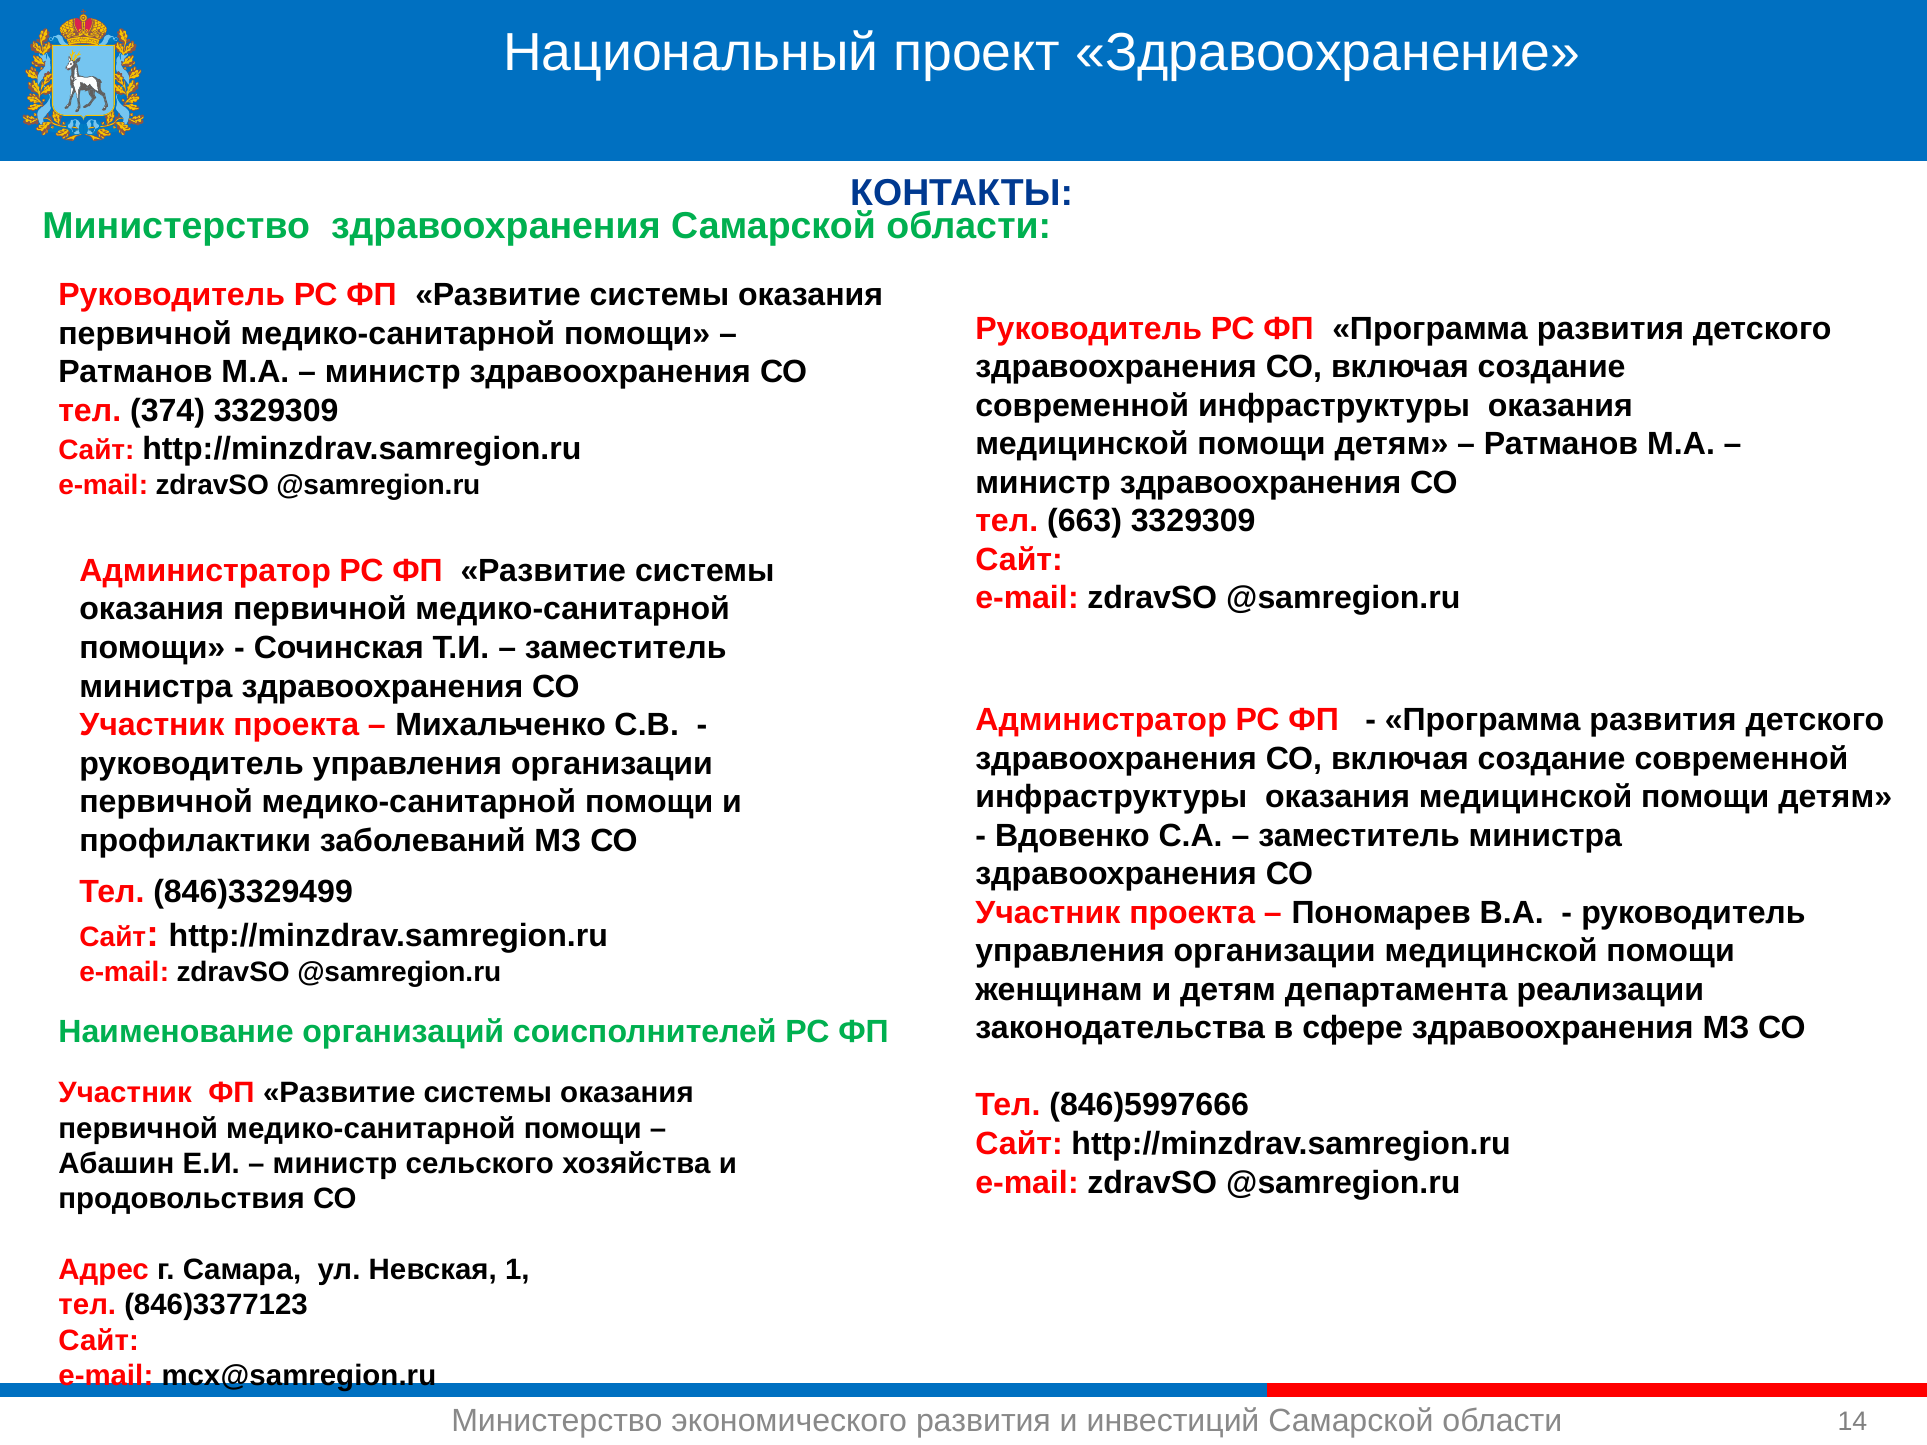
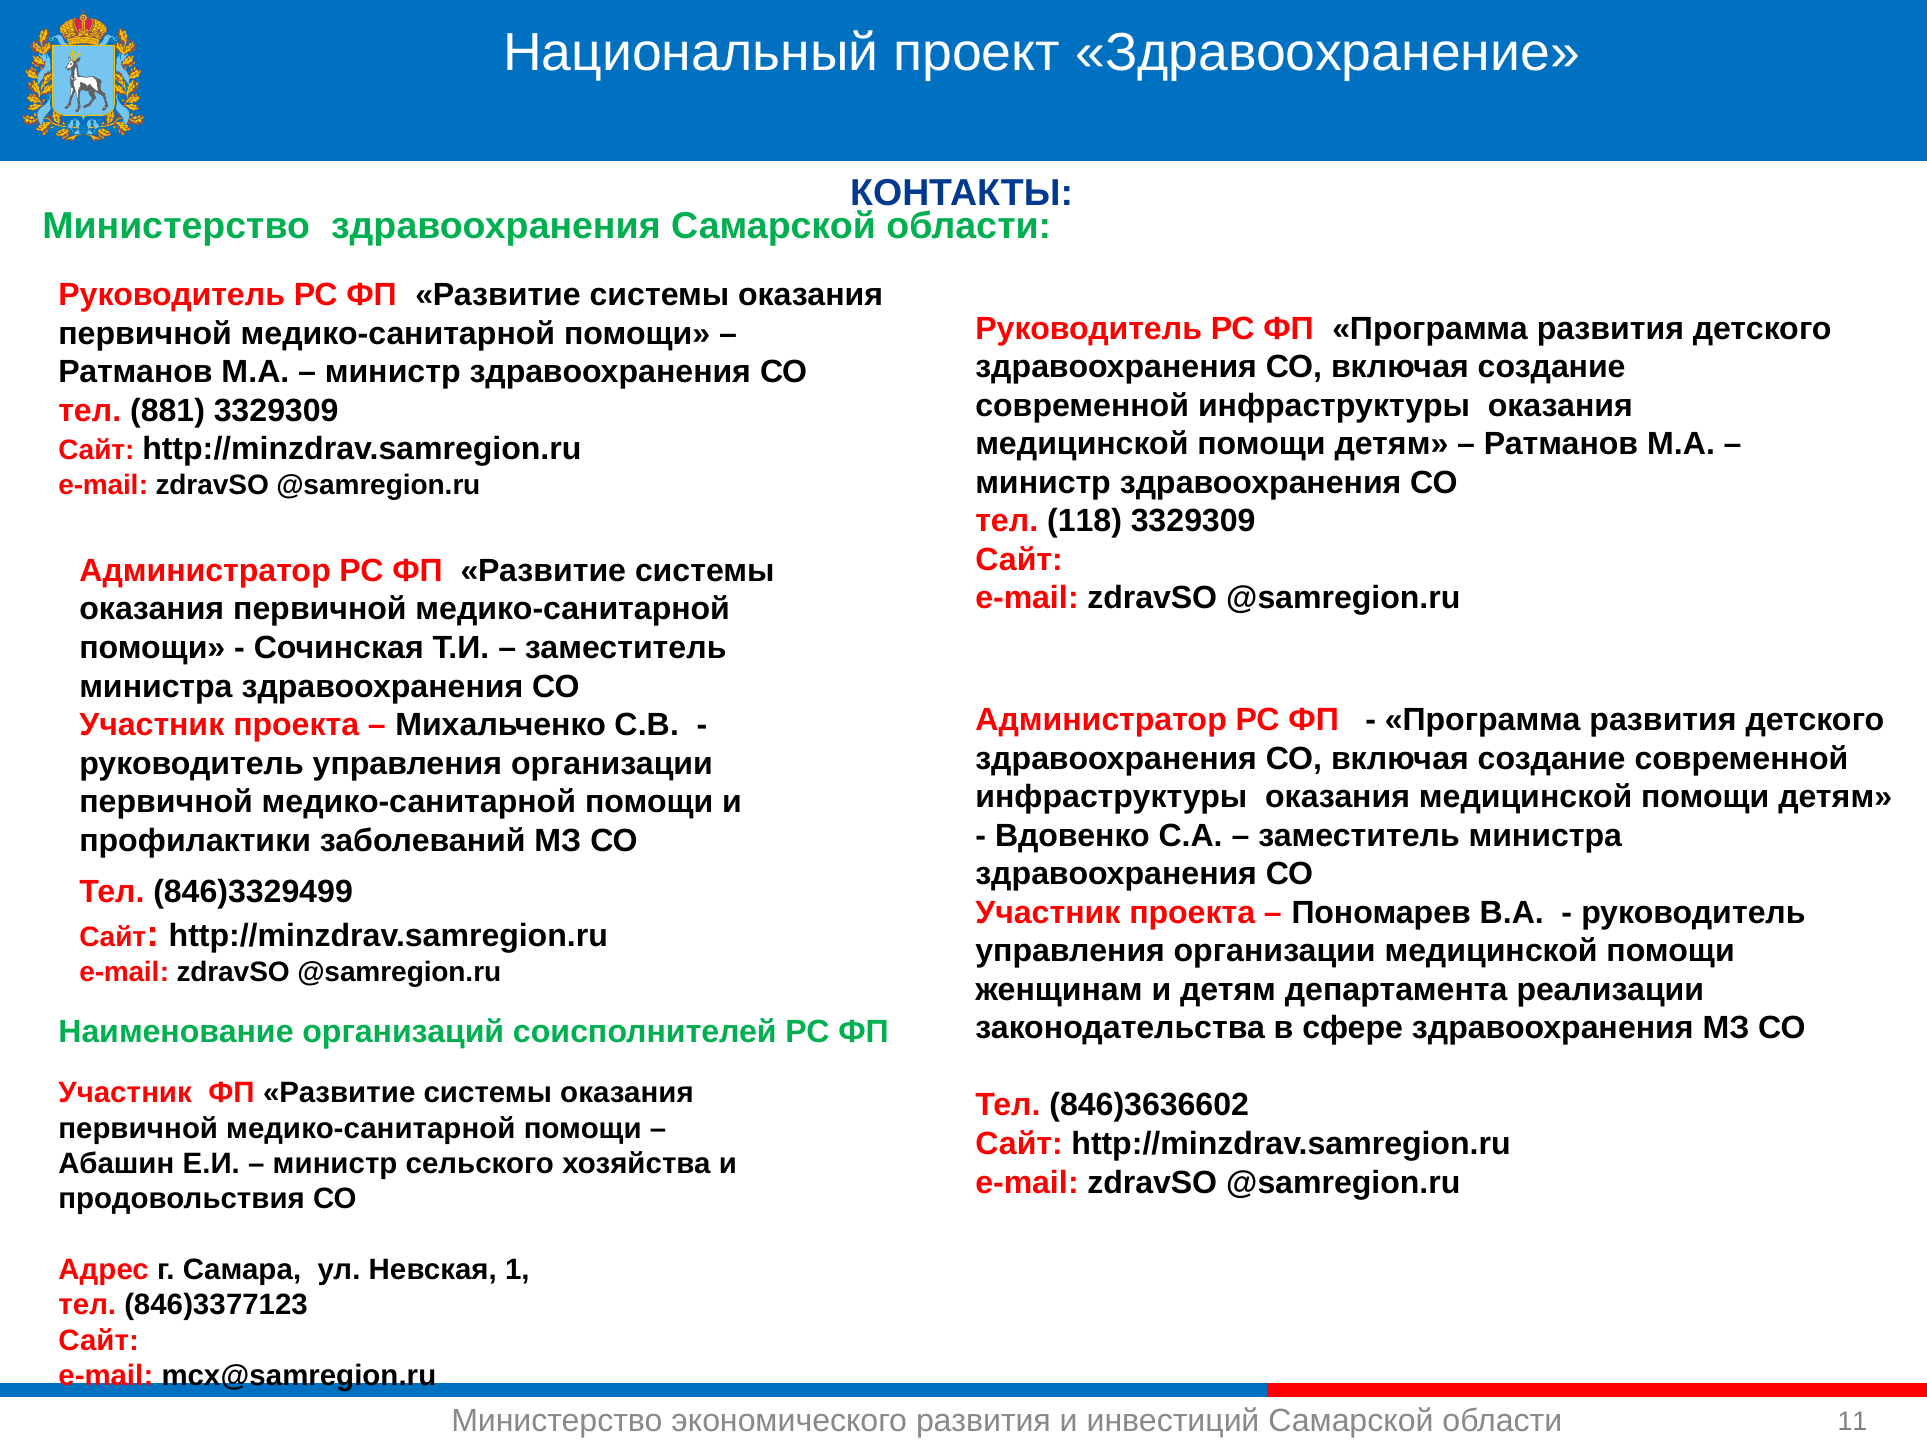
374: 374 -> 881
663: 663 -> 118
846)5997666: 846)5997666 -> 846)3636602
14: 14 -> 11
